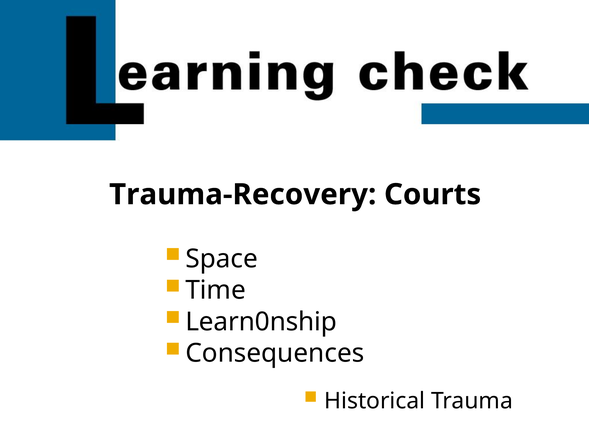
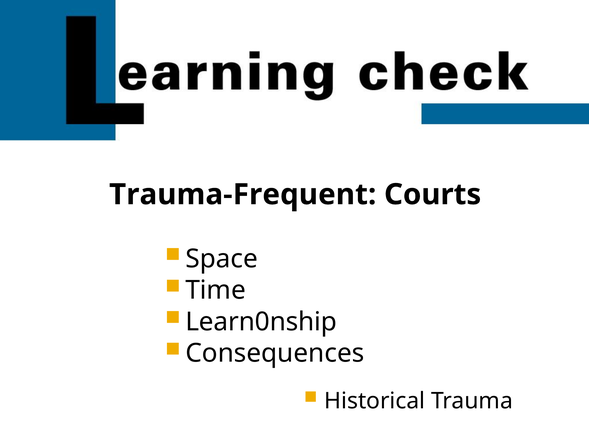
Trauma-Recovery: Trauma-Recovery -> Trauma-Frequent
